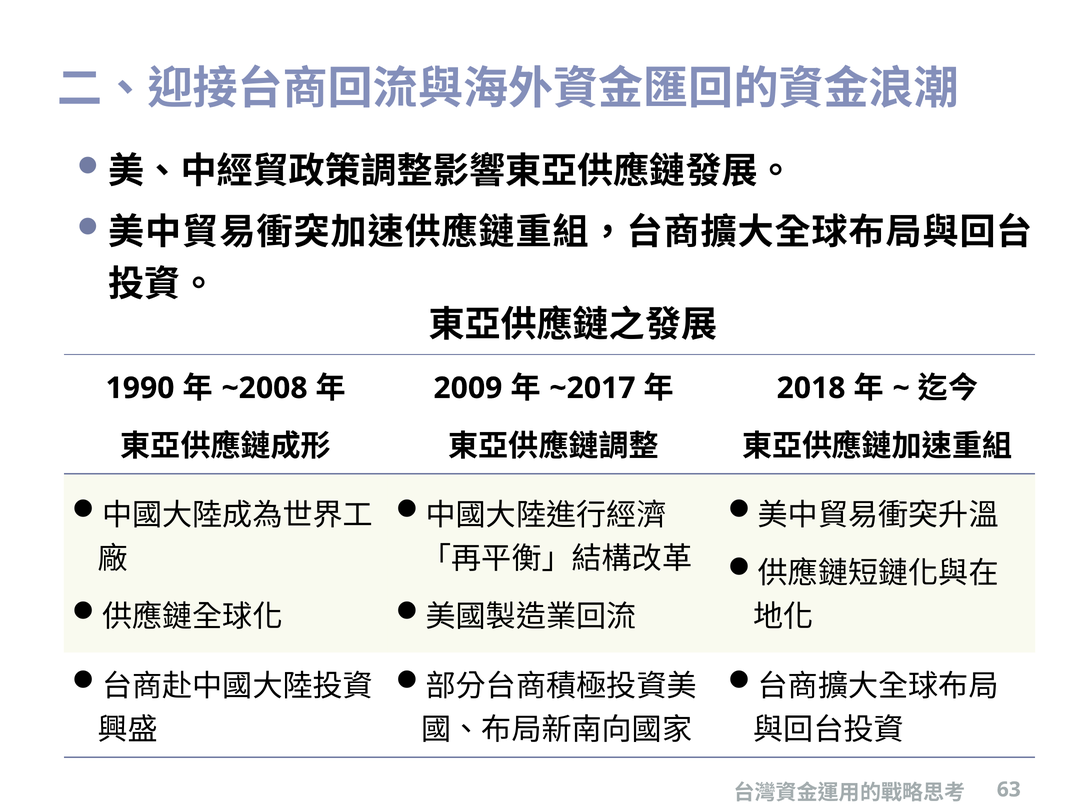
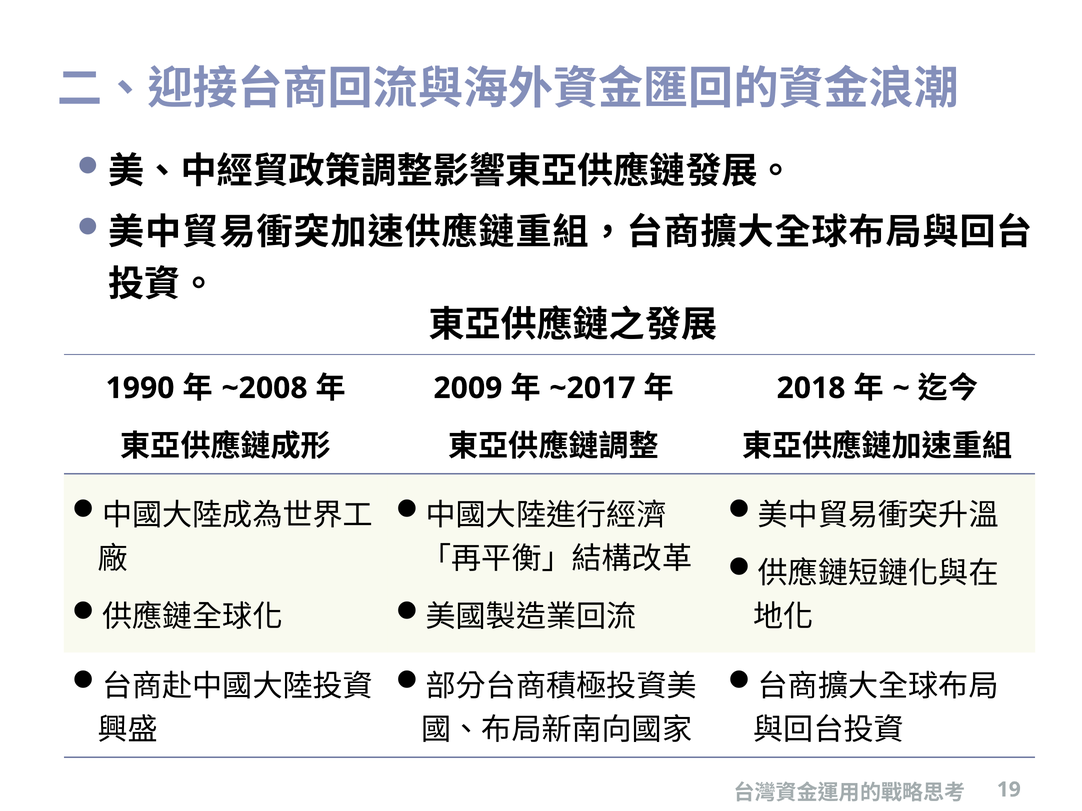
63: 63 -> 19
